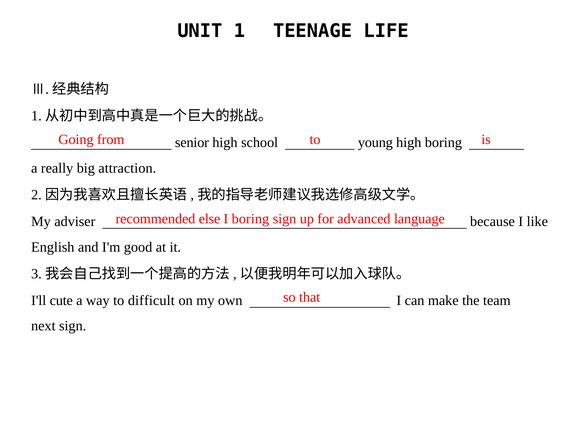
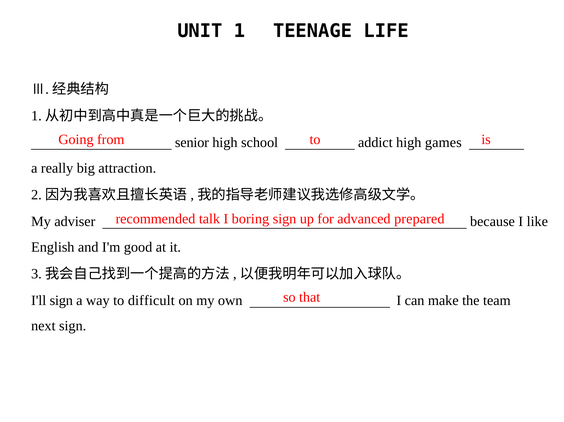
young: young -> addict
high boring: boring -> games
else: else -> talk
language: language -> prepared
I'll cute: cute -> sign
